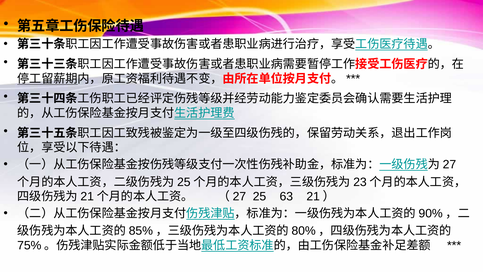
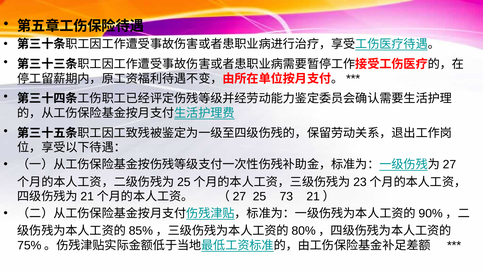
63: 63 -> 73
